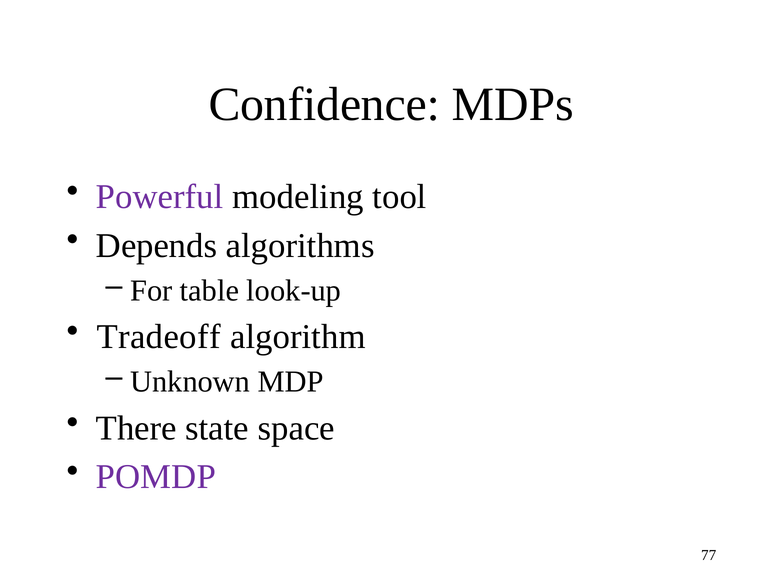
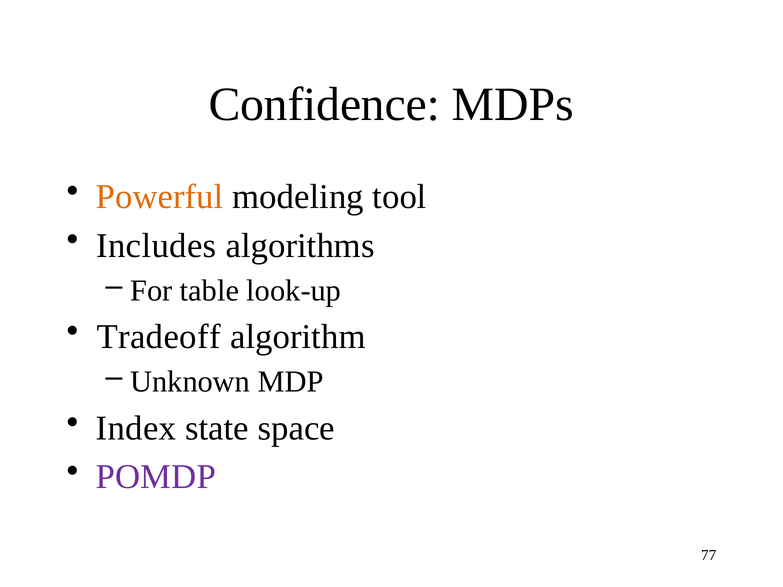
Powerful colour: purple -> orange
Depends: Depends -> Includes
There: There -> Index
